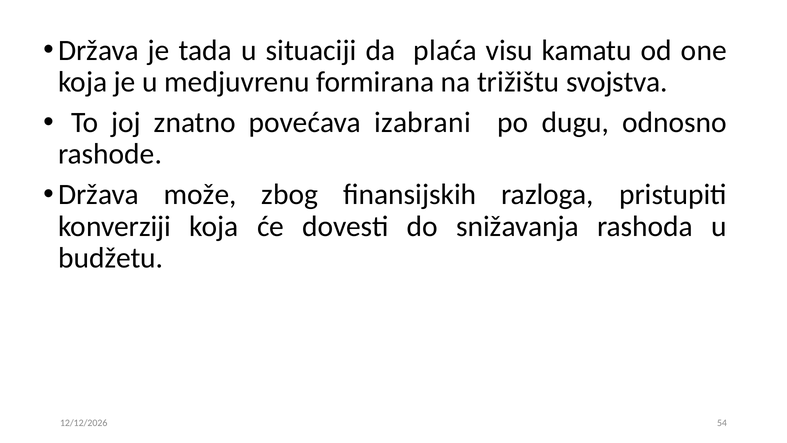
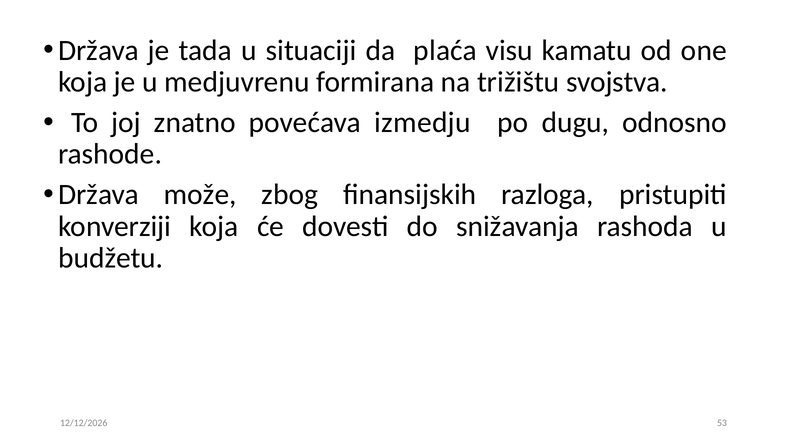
izabrani: izabrani -> izmedju
54: 54 -> 53
